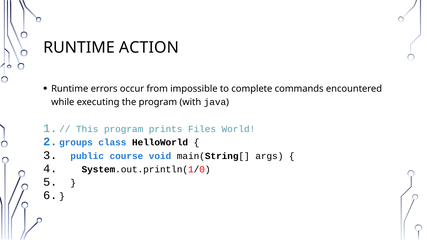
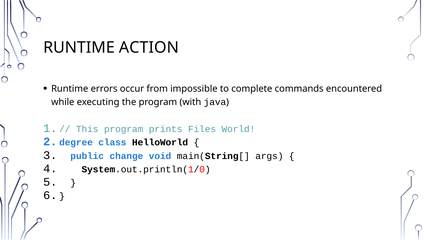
groups: groups -> degree
course: course -> change
